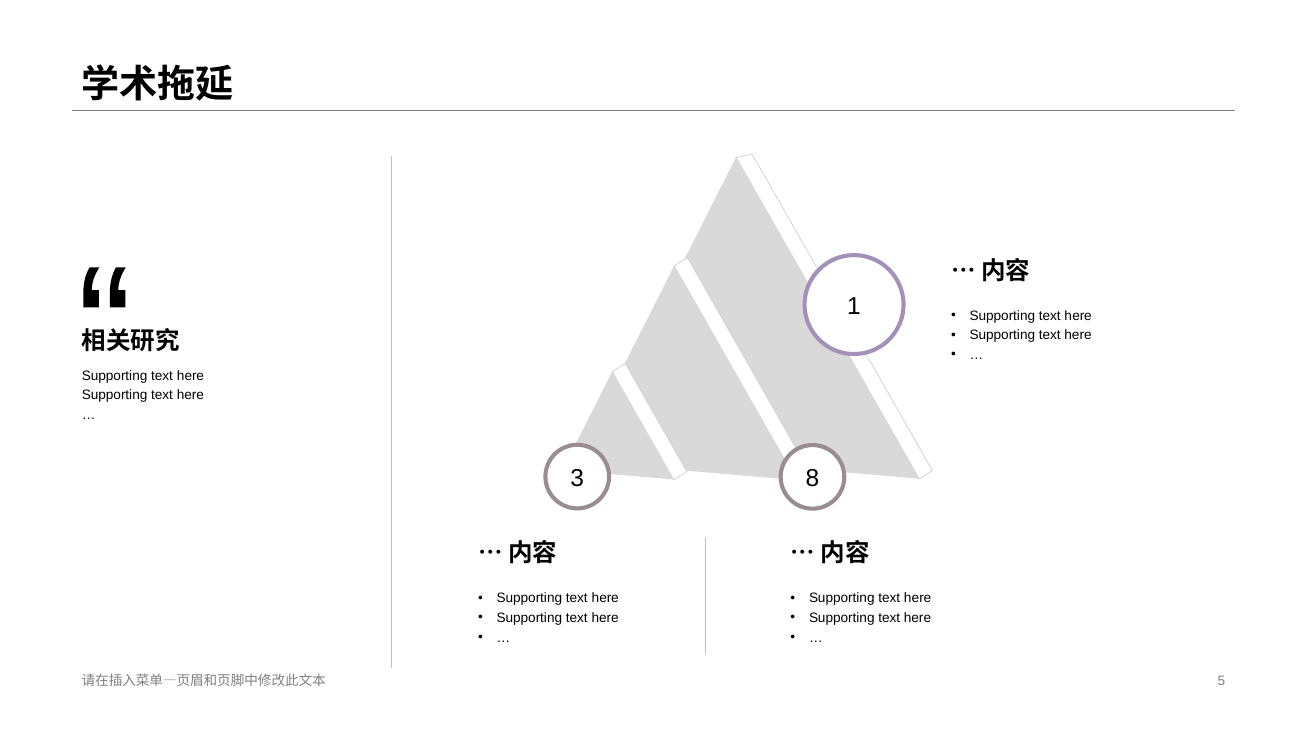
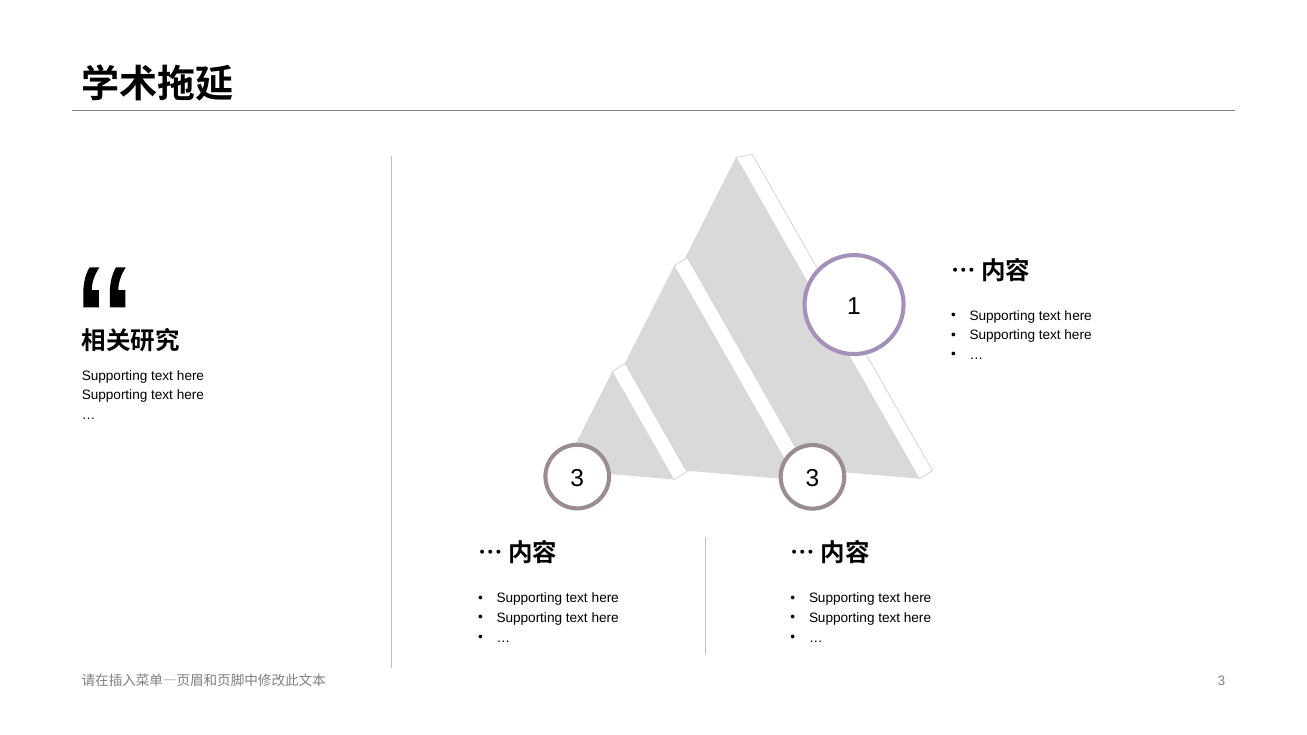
3 8: 8 -> 3
5 at (1221, 681): 5 -> 3
